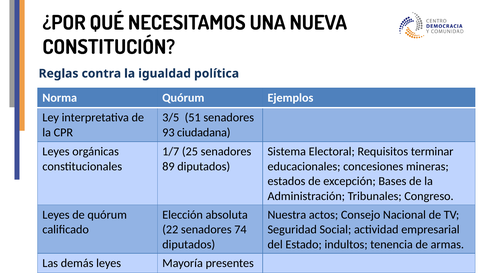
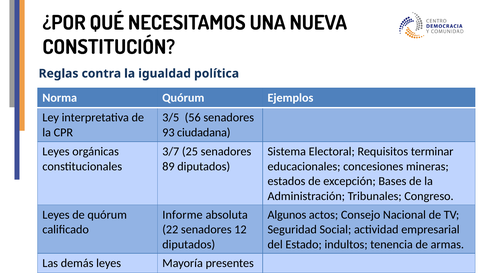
51: 51 -> 56
1/7: 1/7 -> 3/7
Elección: Elección -> Informe
Nuestra: Nuestra -> Algunos
74: 74 -> 12
